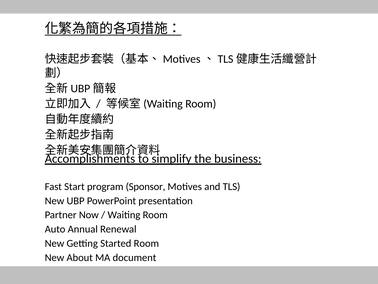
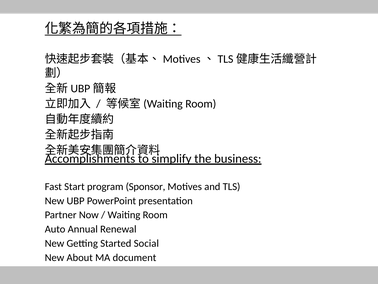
Started Room: Room -> Social
